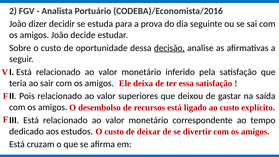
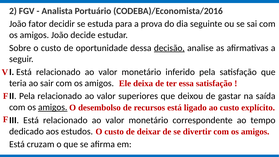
dizer: dizer -> fator
II Pois: Pois -> Pela
amigos at (53, 107) underline: none -> present
